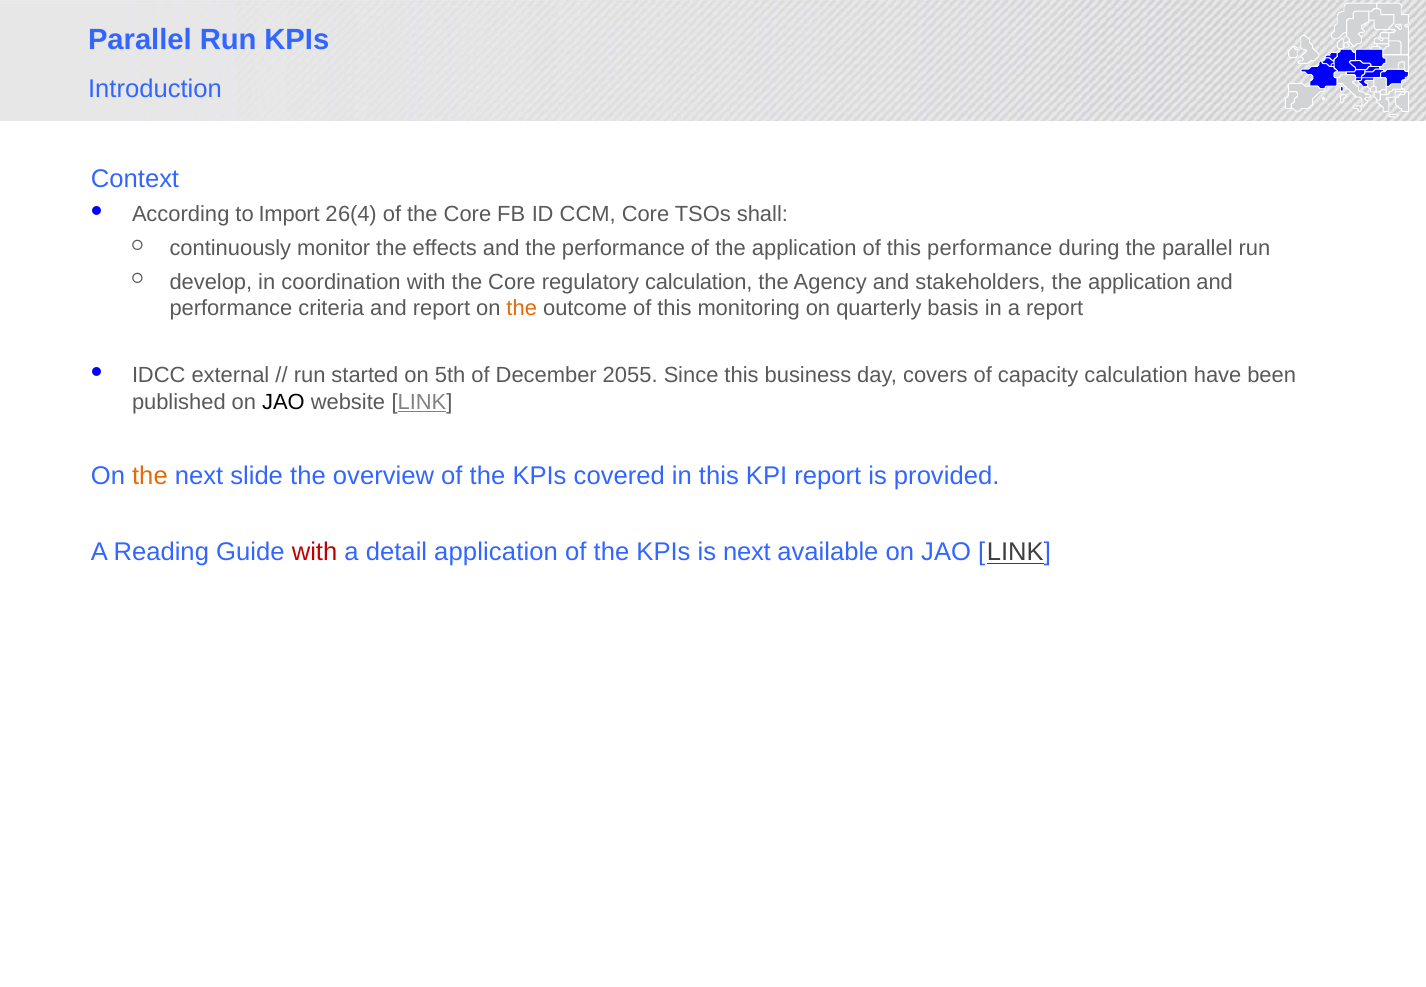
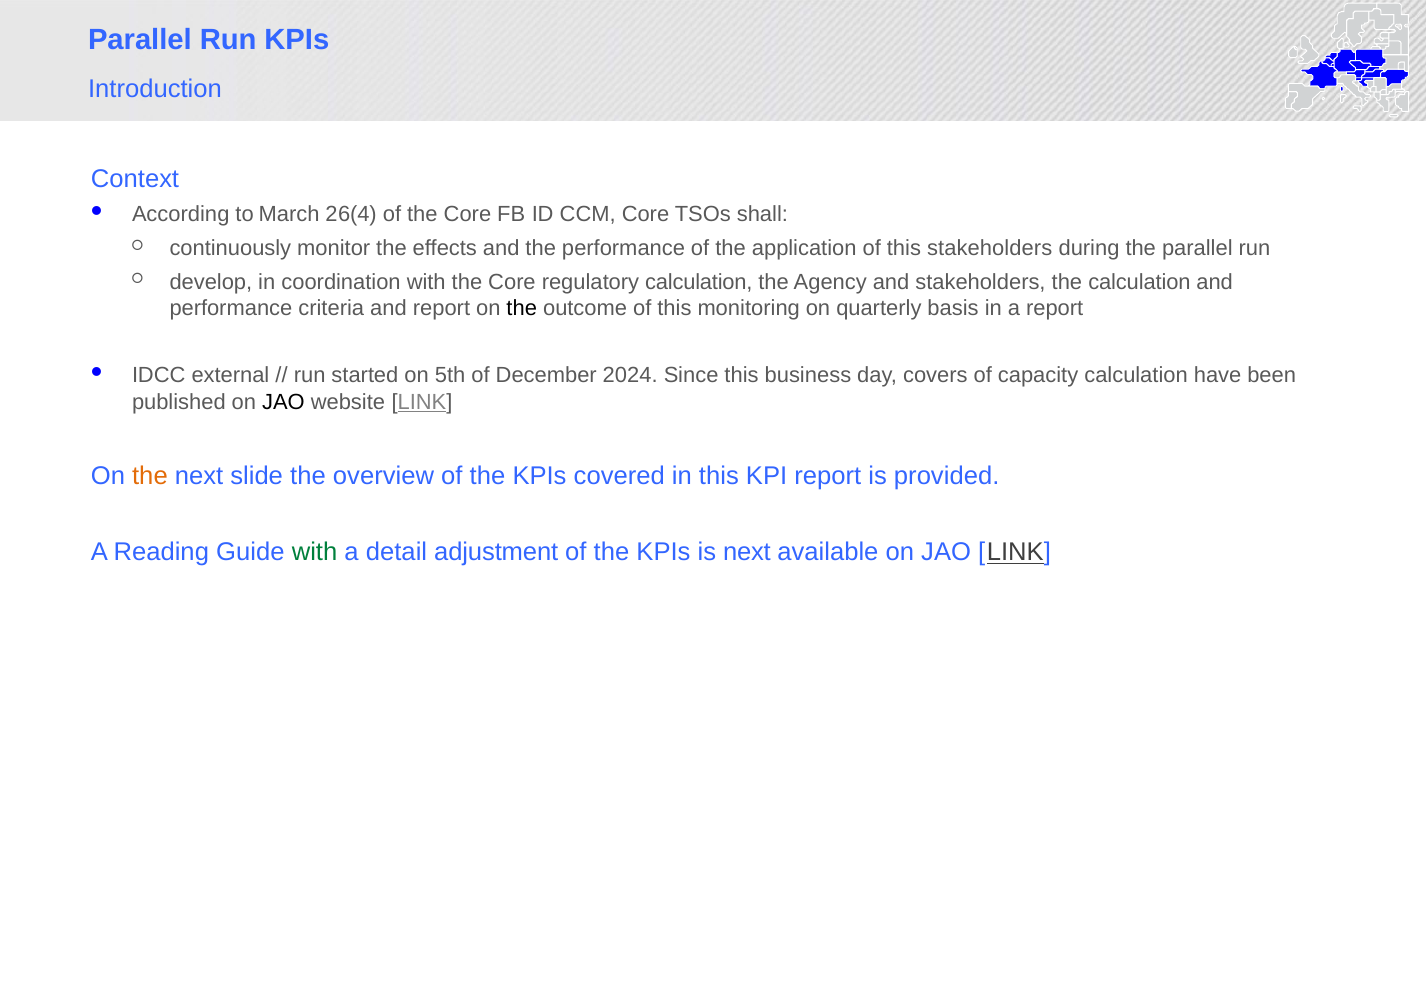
Import: Import -> March
this performance: performance -> stakeholders
stakeholders the application: application -> calculation
the at (522, 308) colour: orange -> black
2055: 2055 -> 2024
with at (315, 552) colour: red -> green
detail application: application -> adjustment
